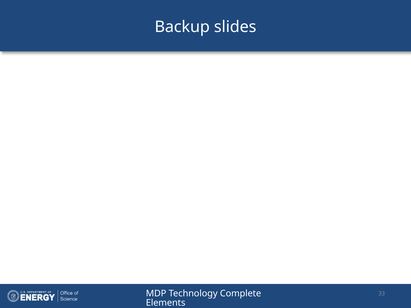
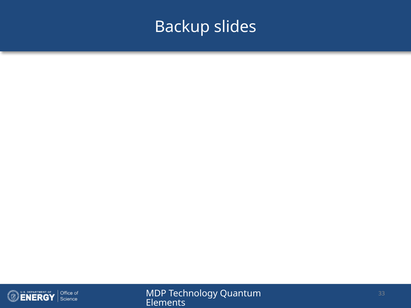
Complete: Complete -> Quantum
